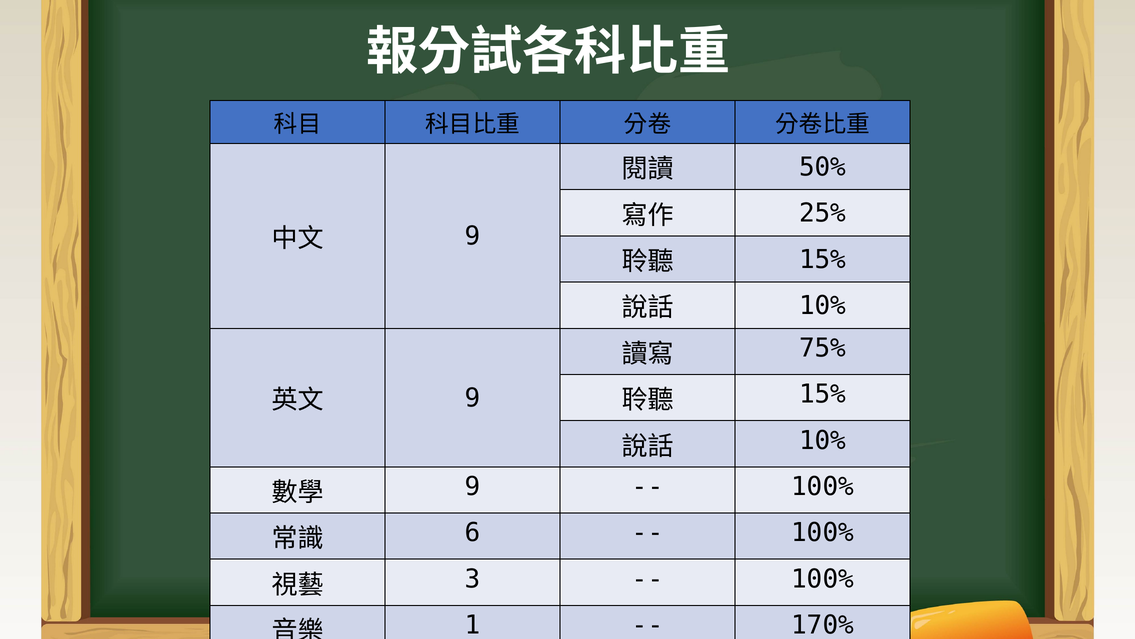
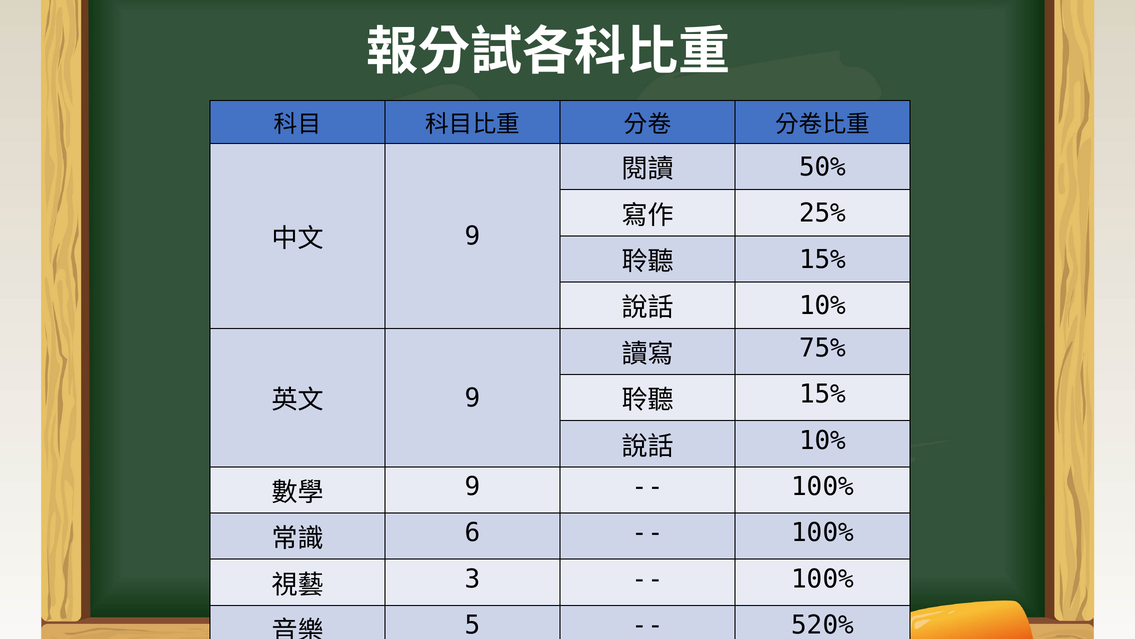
1: 1 -> 5
170%: 170% -> 520%
